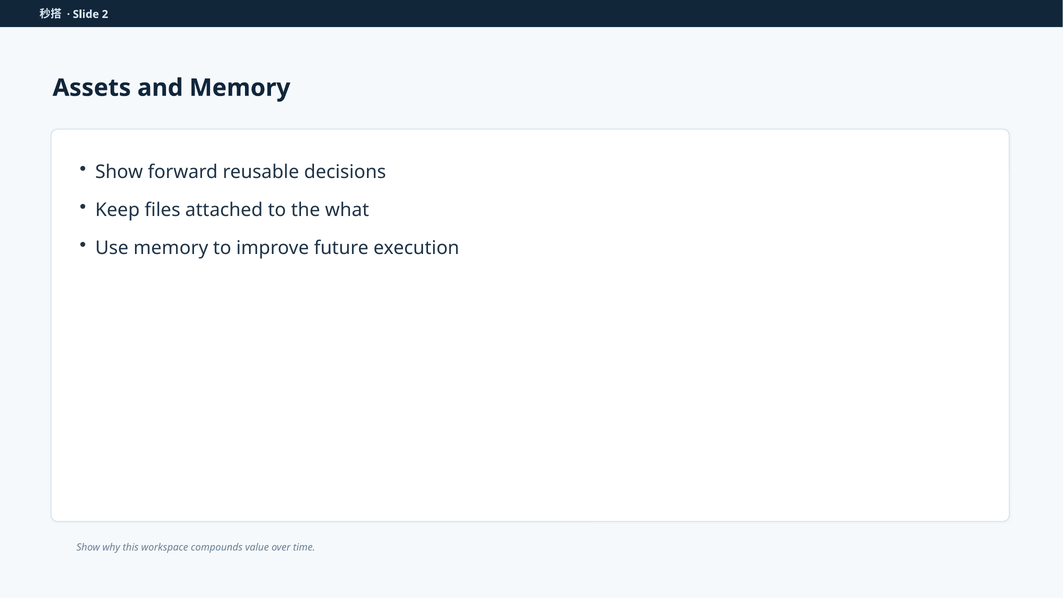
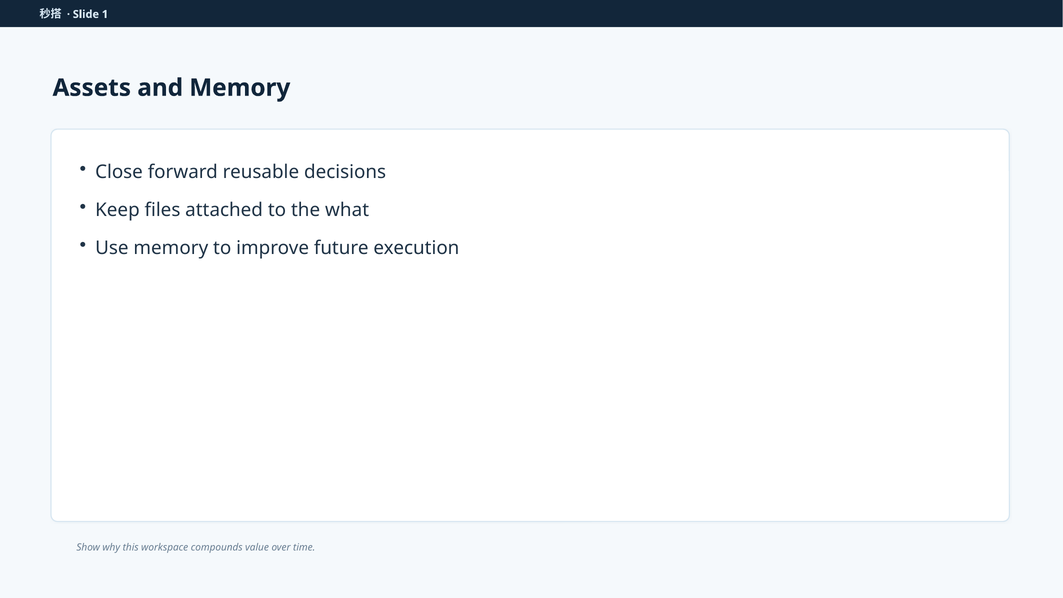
2: 2 -> 1
Show at (119, 172): Show -> Close
